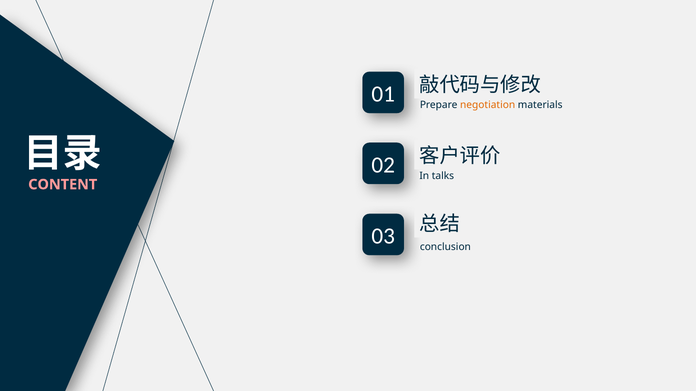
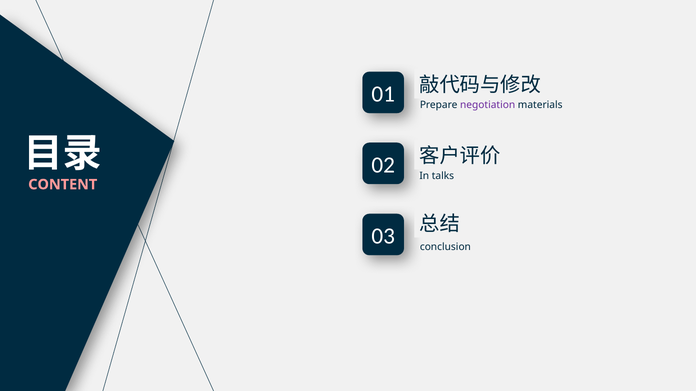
negotiation colour: orange -> purple
